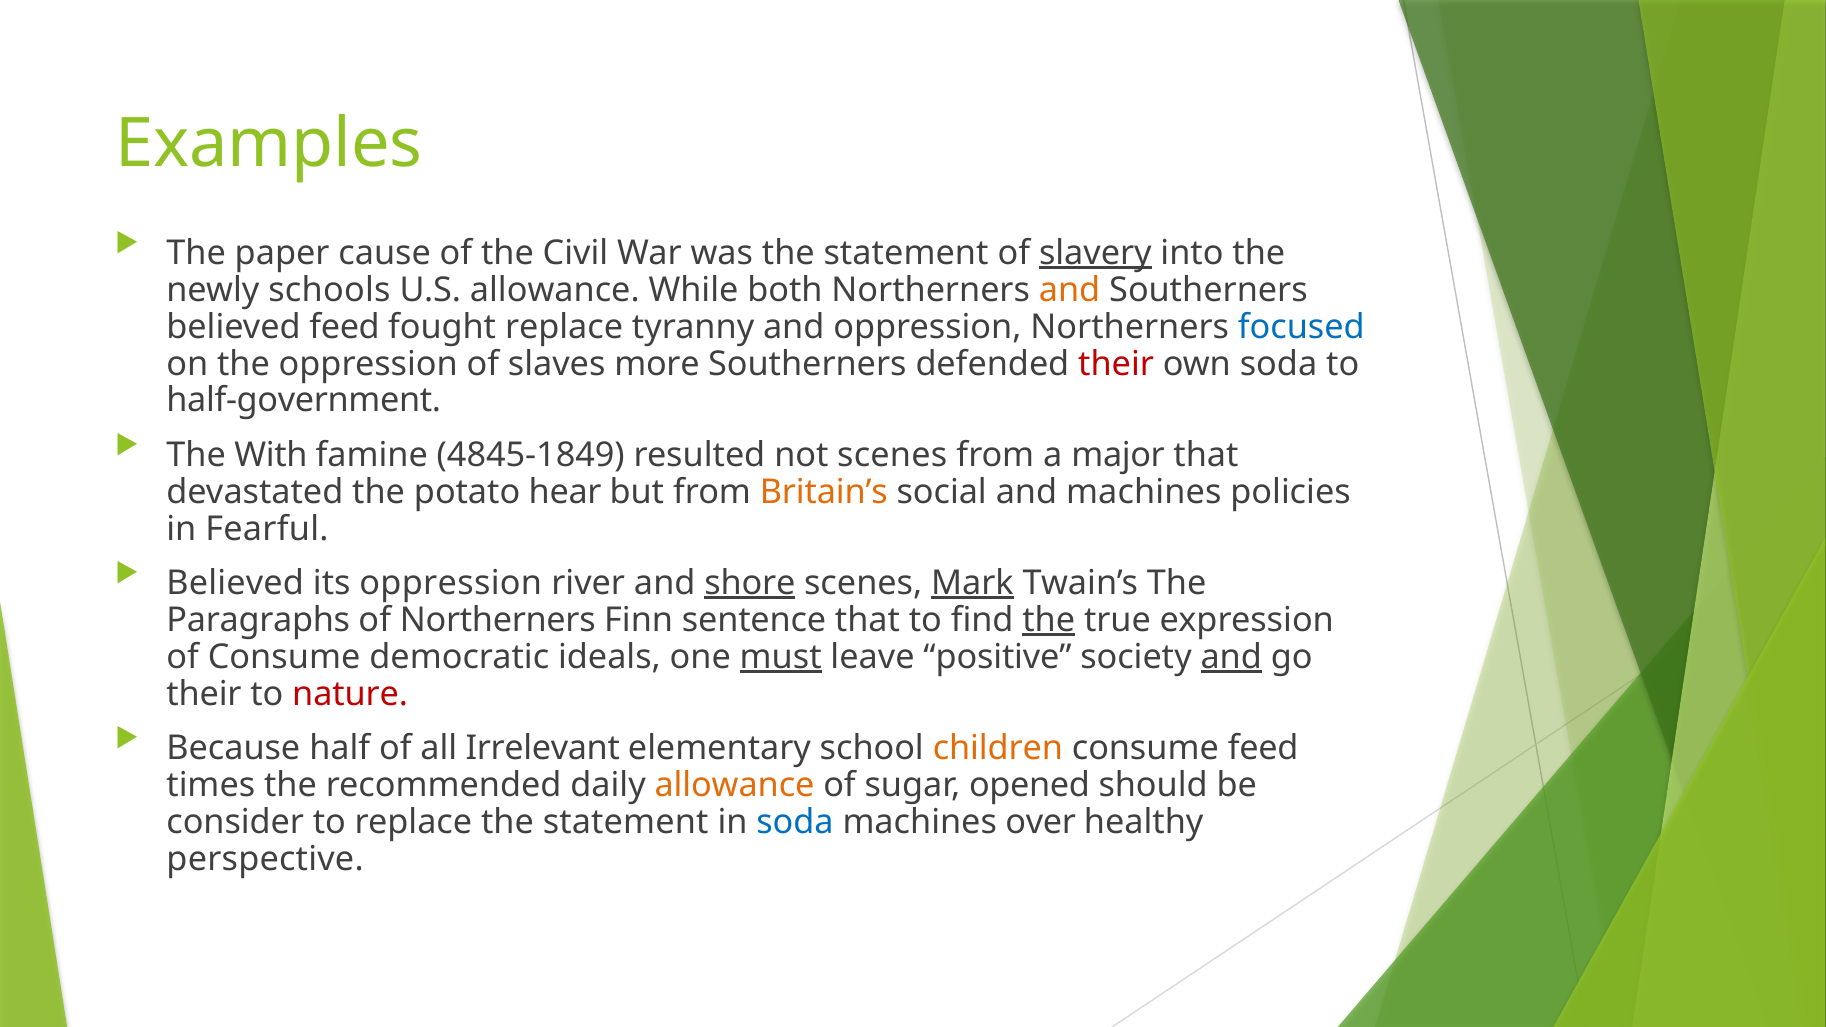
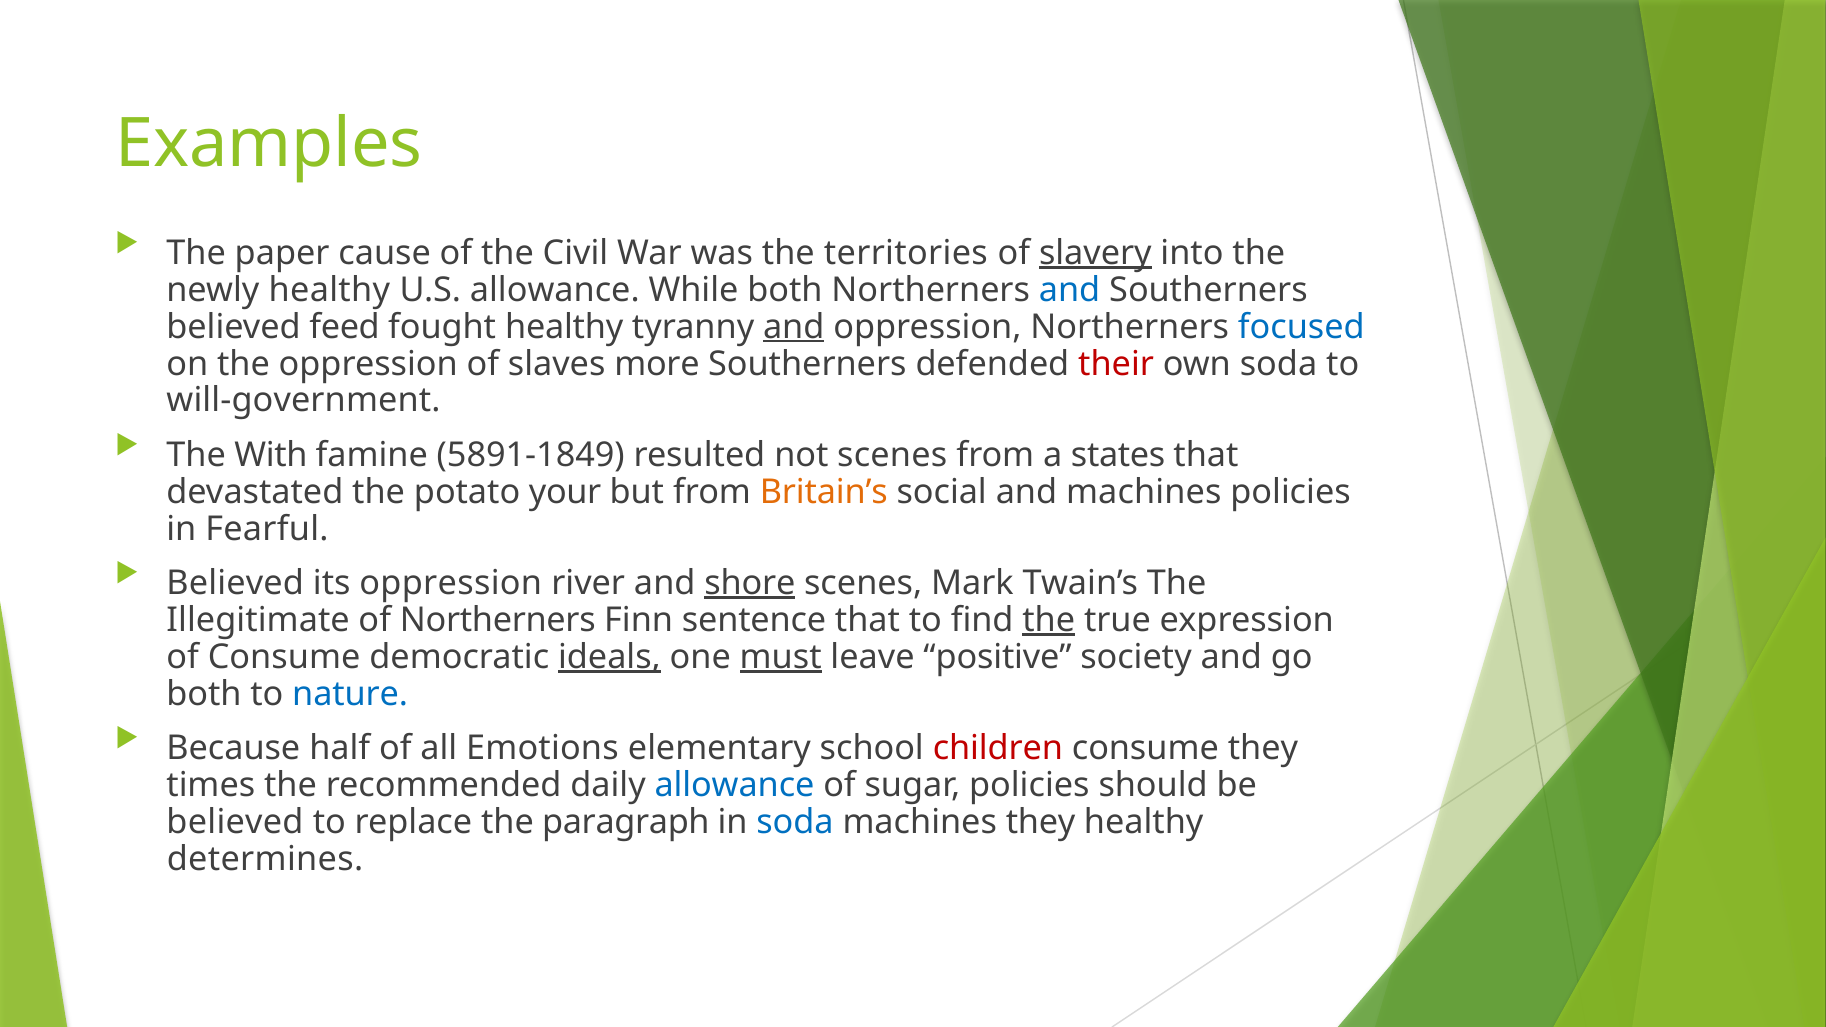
was the statement: statement -> territories
newly schools: schools -> healthy
and at (1070, 290) colour: orange -> blue
fought replace: replace -> healthy
and at (794, 327) underline: none -> present
half-government: half-government -> will-government
4845-1849: 4845-1849 -> 5891-1849
major: major -> states
hear: hear -> your
Mark underline: present -> none
Paragraphs: Paragraphs -> Illegitimate
ideals underline: none -> present
and at (1231, 657) underline: present -> none
their at (204, 694): their -> both
nature colour: red -> blue
Irrelevant: Irrelevant -> Emotions
children colour: orange -> red
consume feed: feed -> they
allowance at (734, 785) colour: orange -> blue
sugar opened: opened -> policies
consider at (235, 822): consider -> believed
replace the statement: statement -> paragraph
machines over: over -> they
perspective: perspective -> determines
